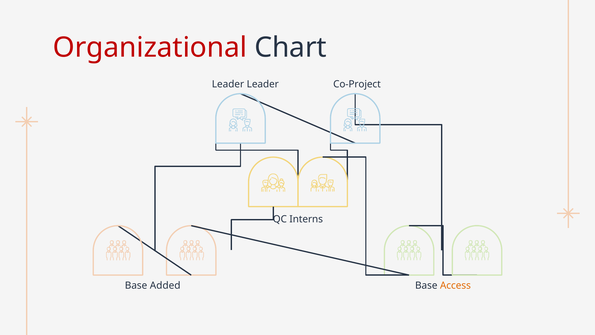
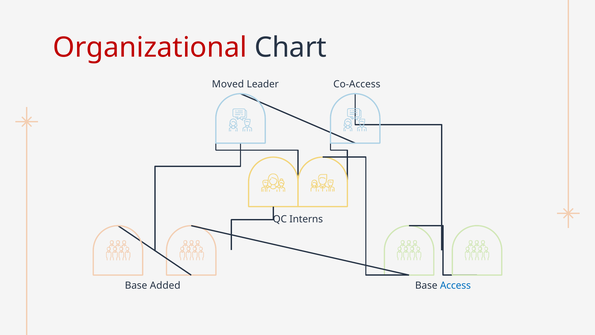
Leader at (228, 84): Leader -> Moved
Co-Project: Co-Project -> Co-Access
Access colour: orange -> blue
